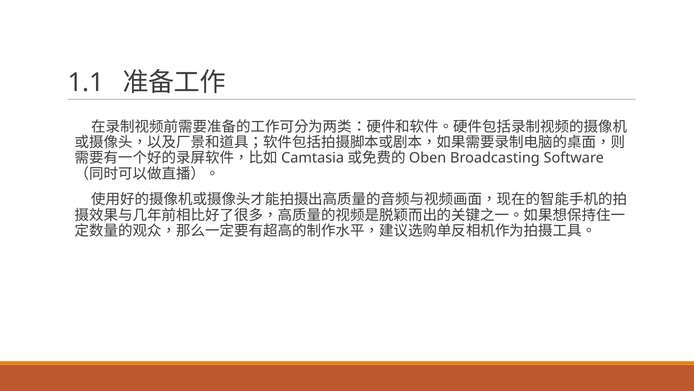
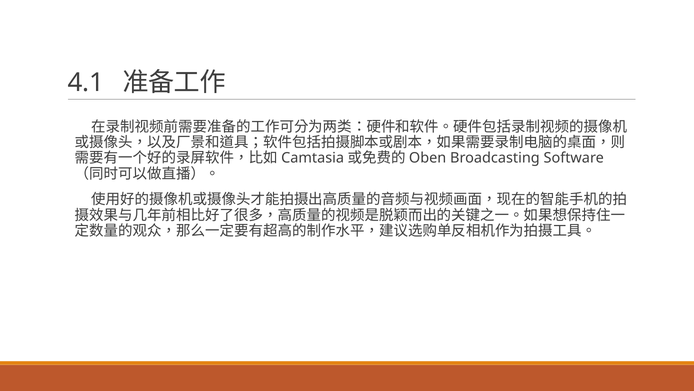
1.1: 1.1 -> 4.1
